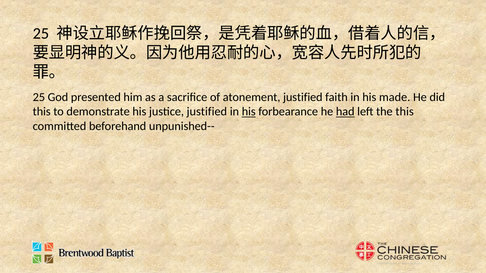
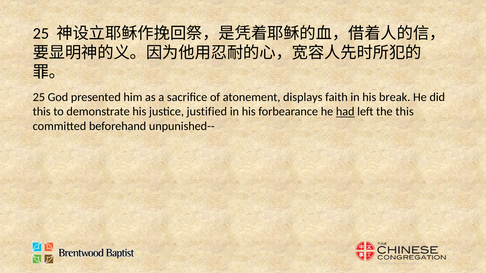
atonement justified: justified -> displays
made: made -> break
his at (249, 112) underline: present -> none
